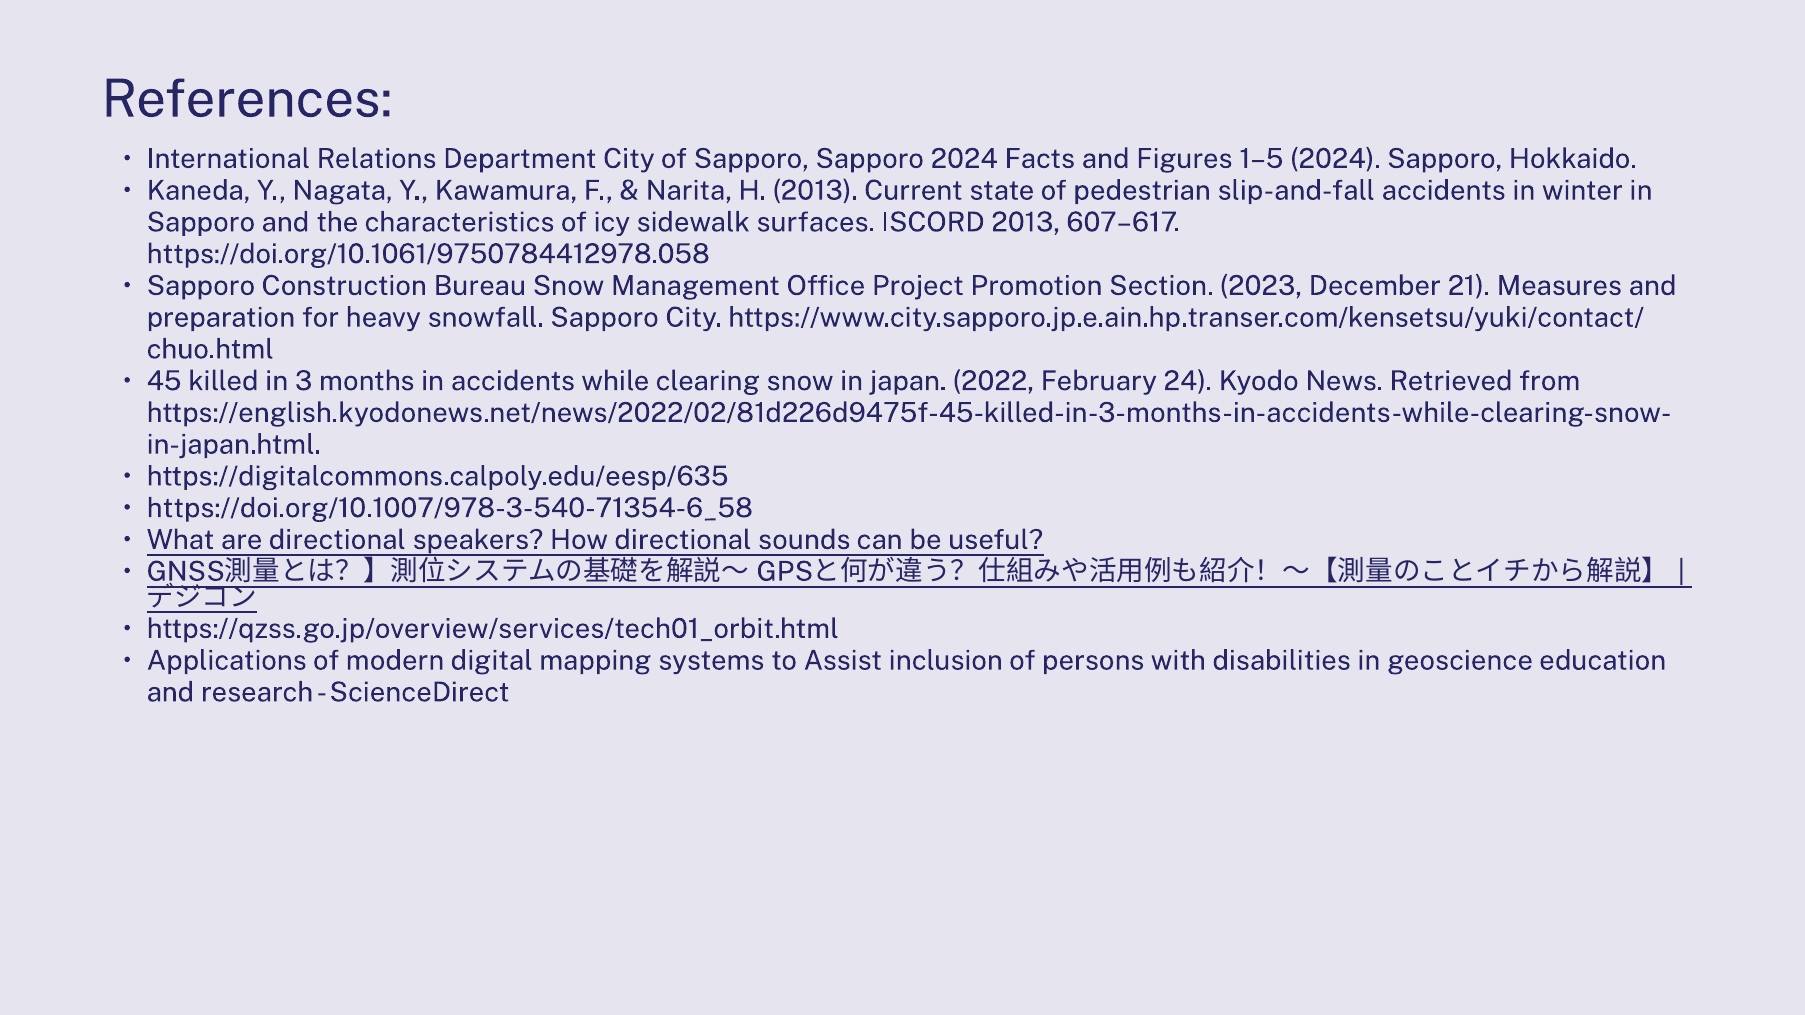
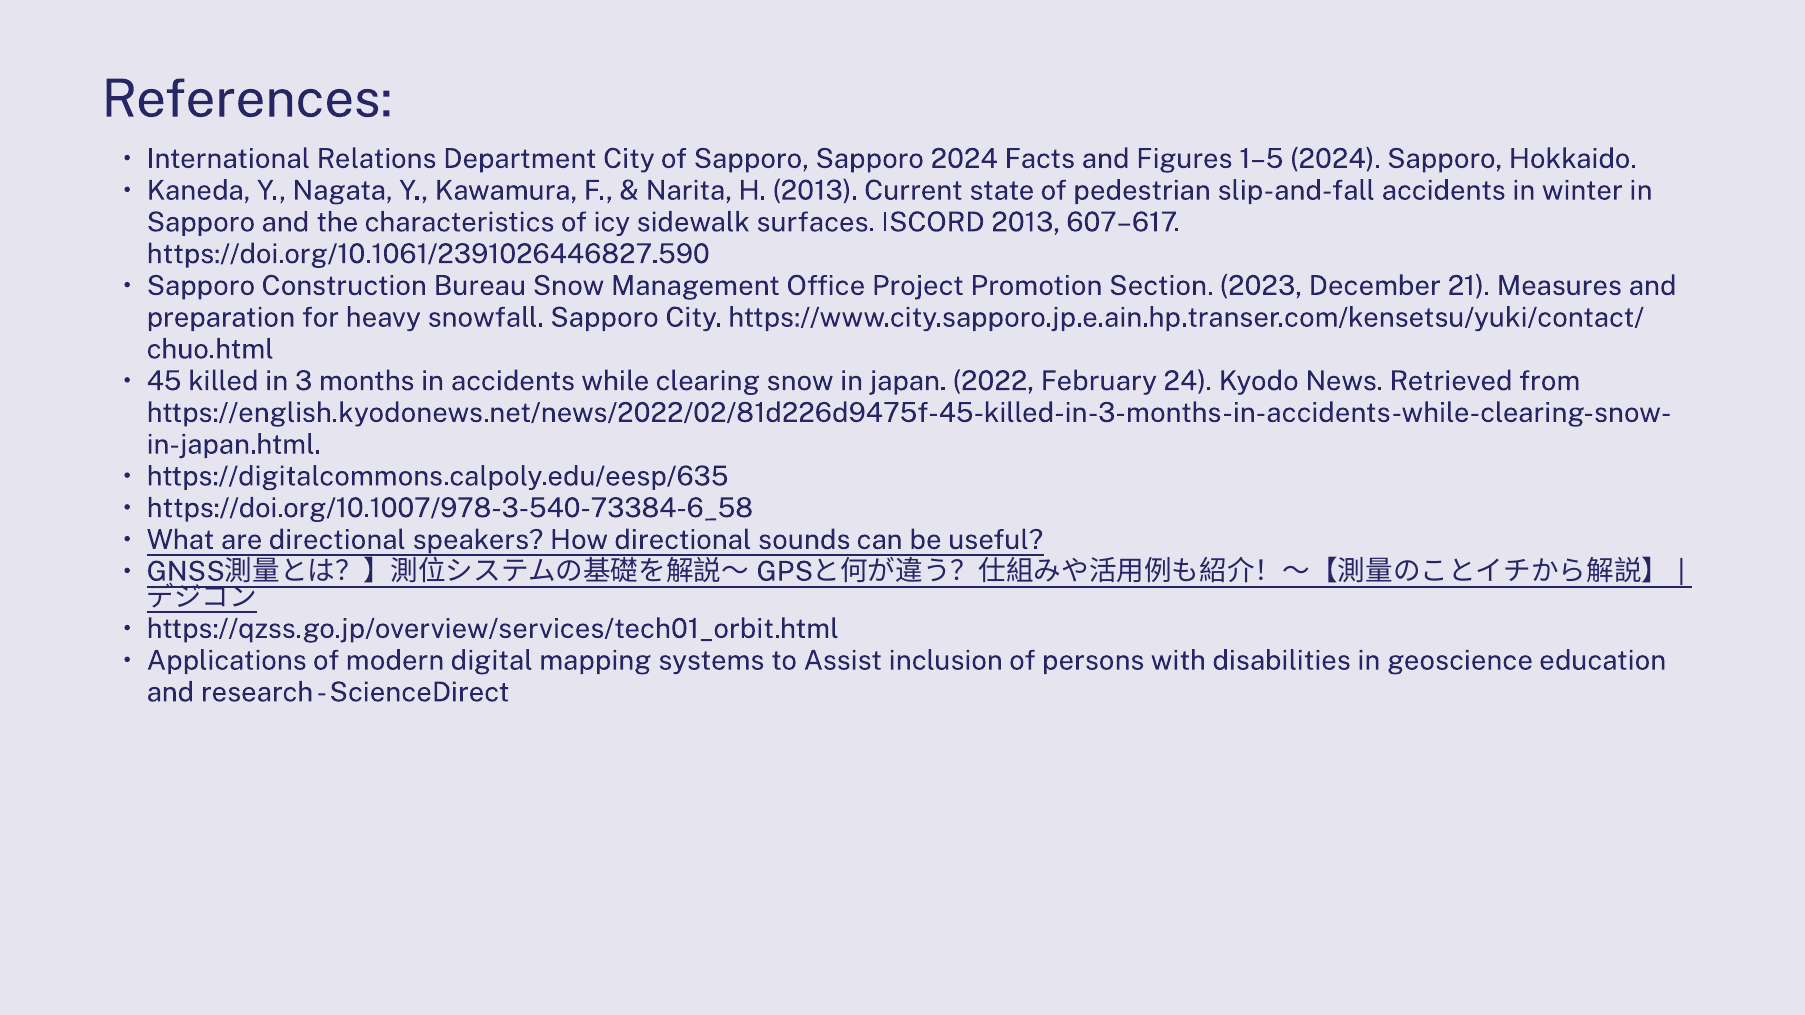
https://doi.org/10.1061/9750784412978.058: https://doi.org/10.1061/9750784412978.058 -> https://doi.org/10.1061/2391026446827.590
https://doi.org/10.1007/978-3-540-71354-6_58: https://doi.org/10.1007/978-3-540-71354-6_58 -> https://doi.org/10.1007/978-3-540-73384-6_58
